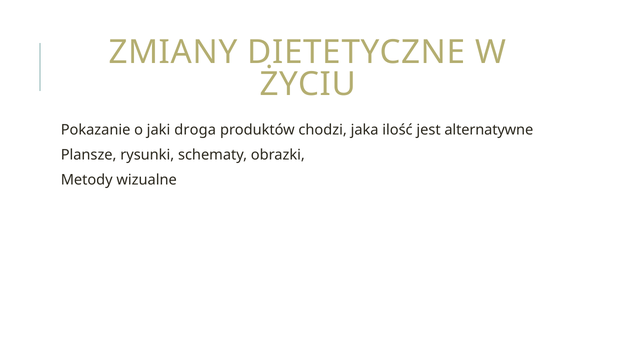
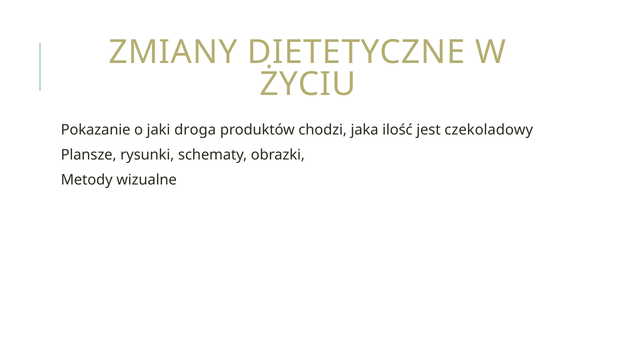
alternatywne: alternatywne -> czekoladowy
